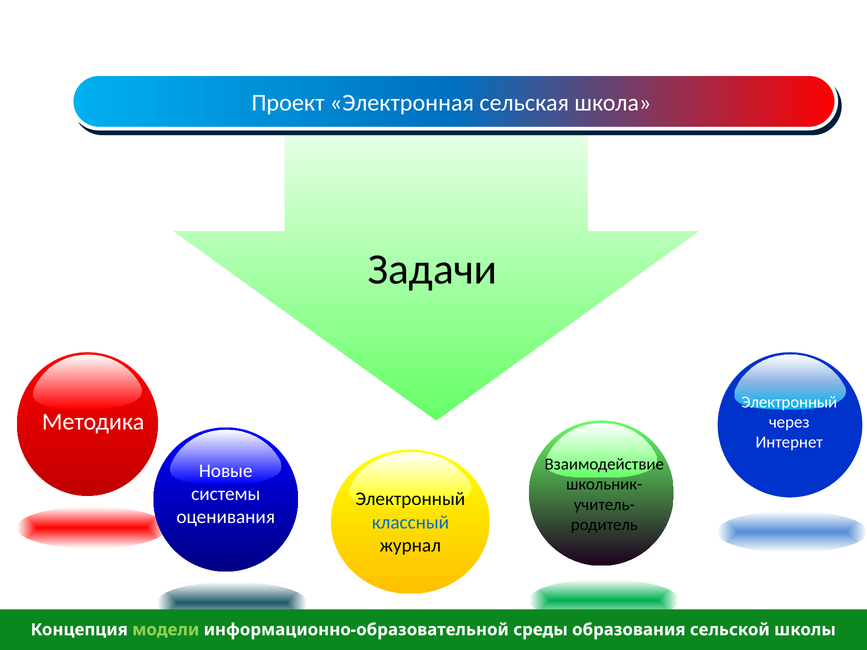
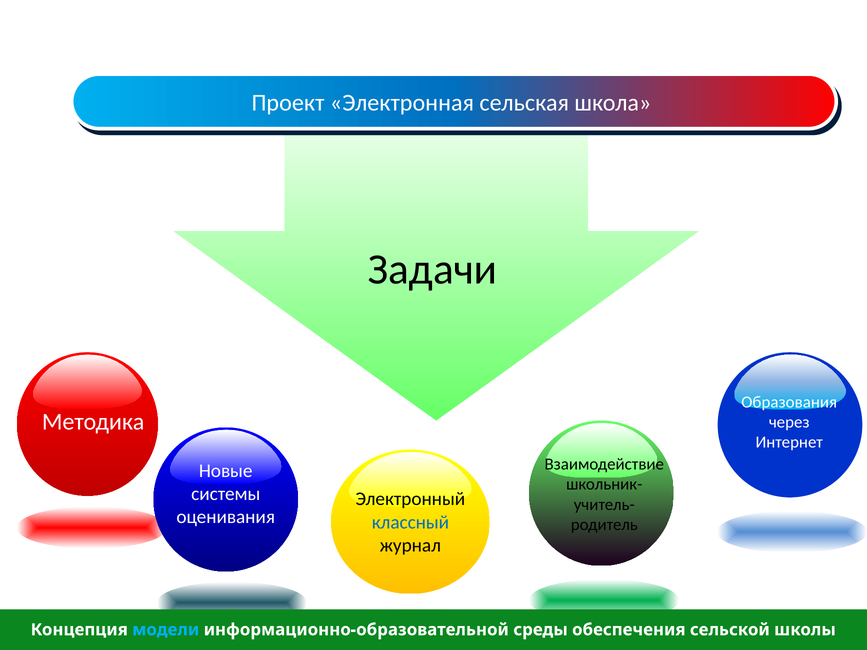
Электронный at (789, 402): Электронный -> Образования
модели colour: light green -> light blue
образования: образования -> обеспечения
